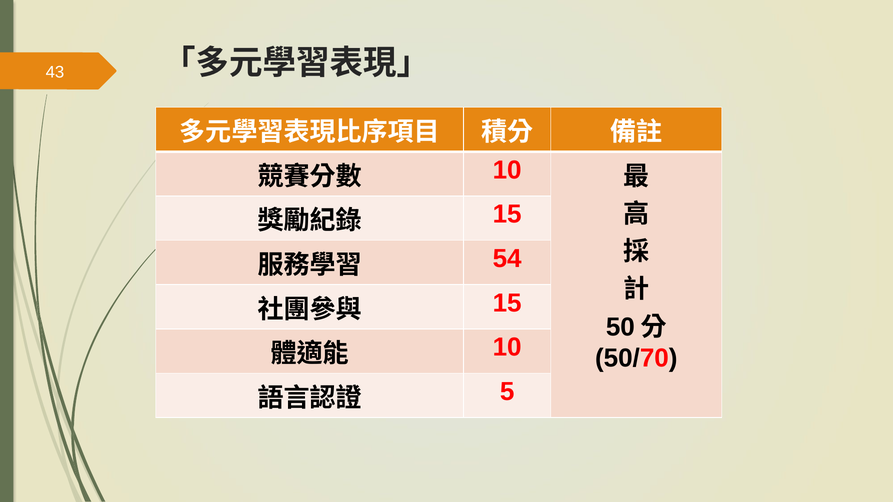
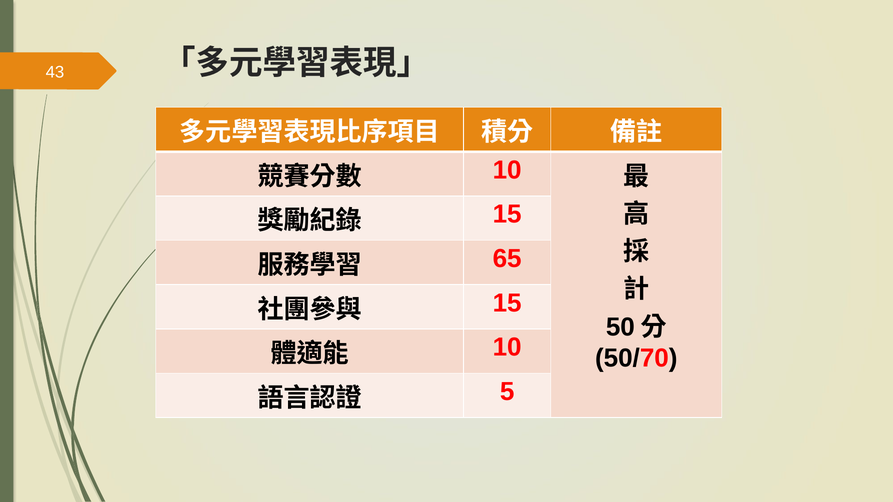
54: 54 -> 65
